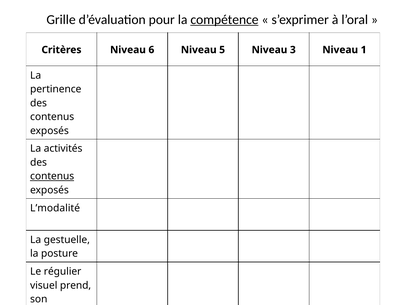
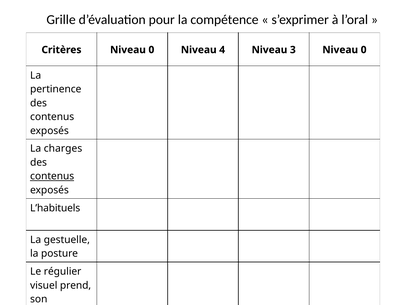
compétence underline: present -> none
Critères Niveau 6: 6 -> 0
5: 5 -> 4
3 Niveau 1: 1 -> 0
activités: activités -> charges
L’modalité: L’modalité -> L’habituels
